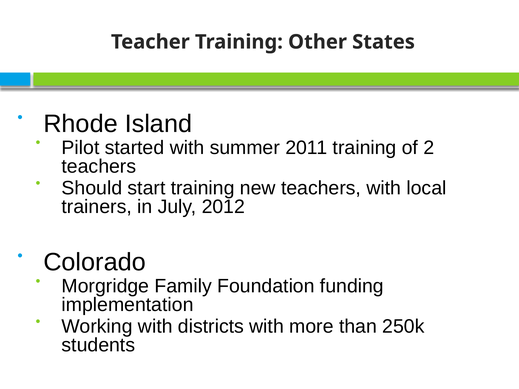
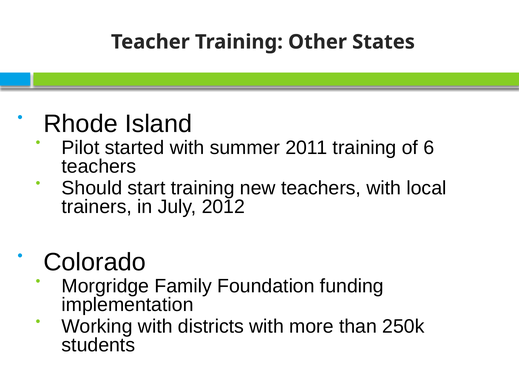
2: 2 -> 6
